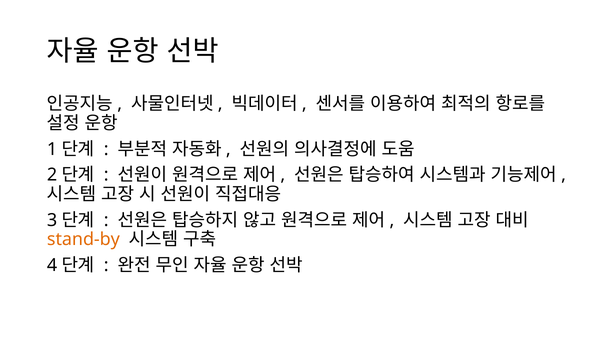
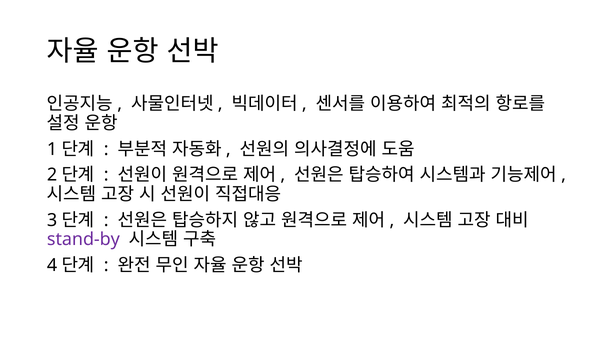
stand-by colour: orange -> purple
